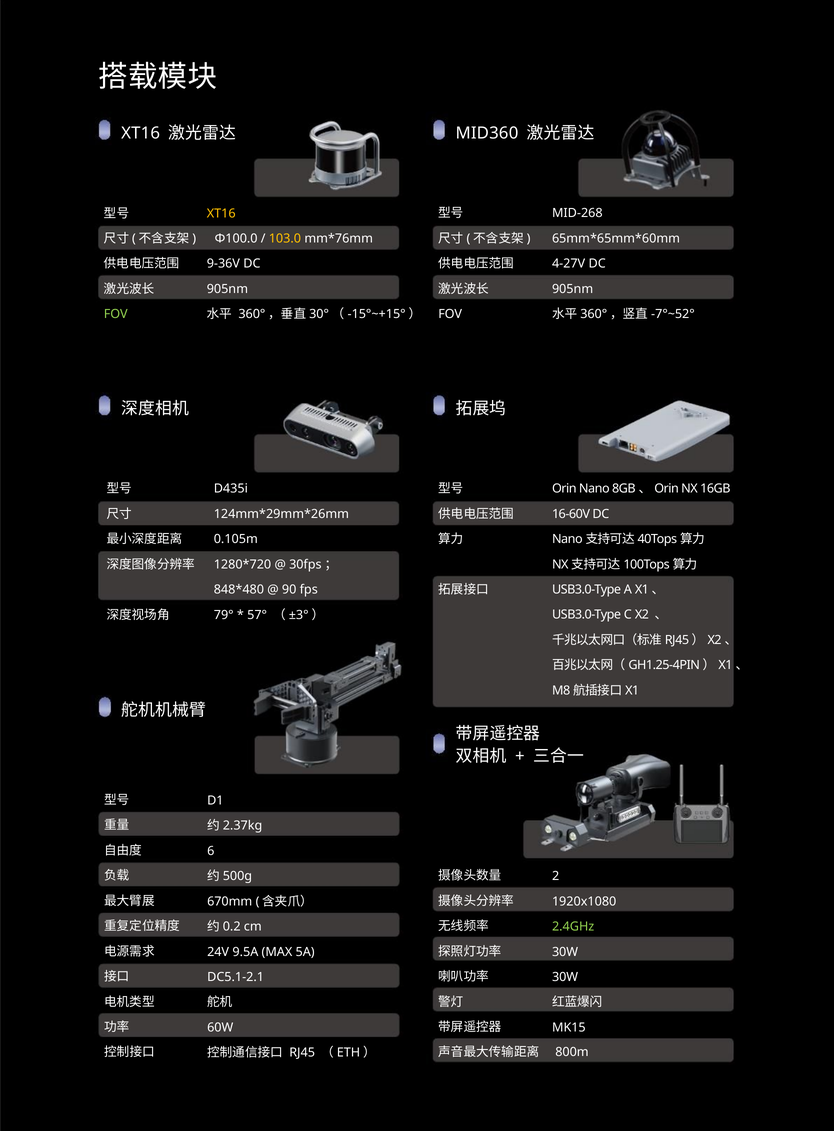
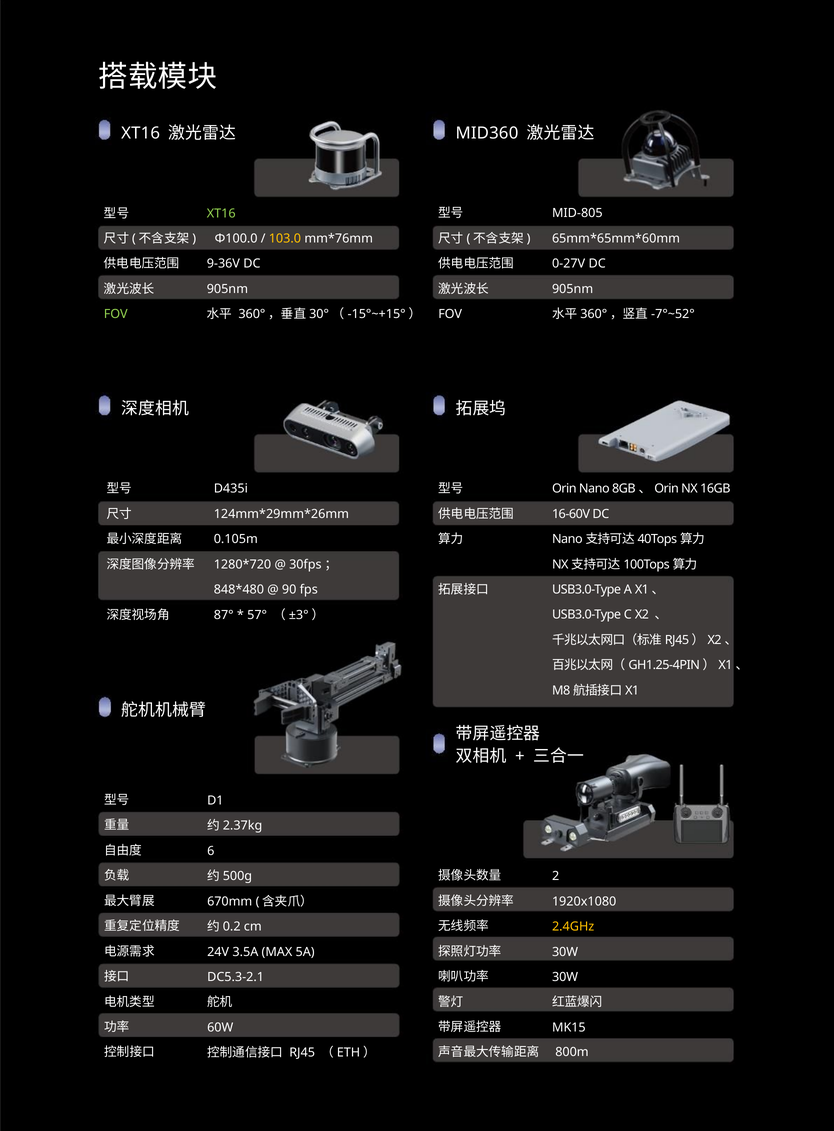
XT16 at (221, 213) colour: yellow -> light green
MID-268: MID-268 -> MID-805
4-27V: 4-27V -> 0-27V
79°: 79° -> 87°
2.4GHz colour: light green -> yellow
9.5A: 9.5A -> 3.5A
DC5.1-2.1: DC5.1-2.1 -> DC5.3-2.1
